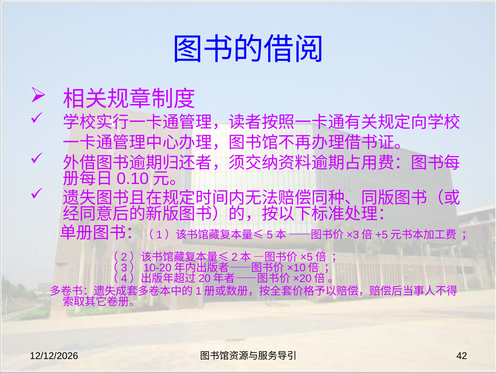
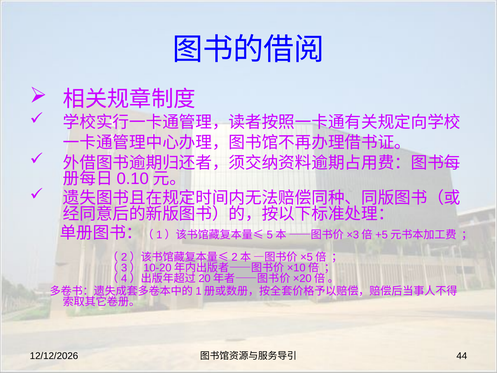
42: 42 -> 44
